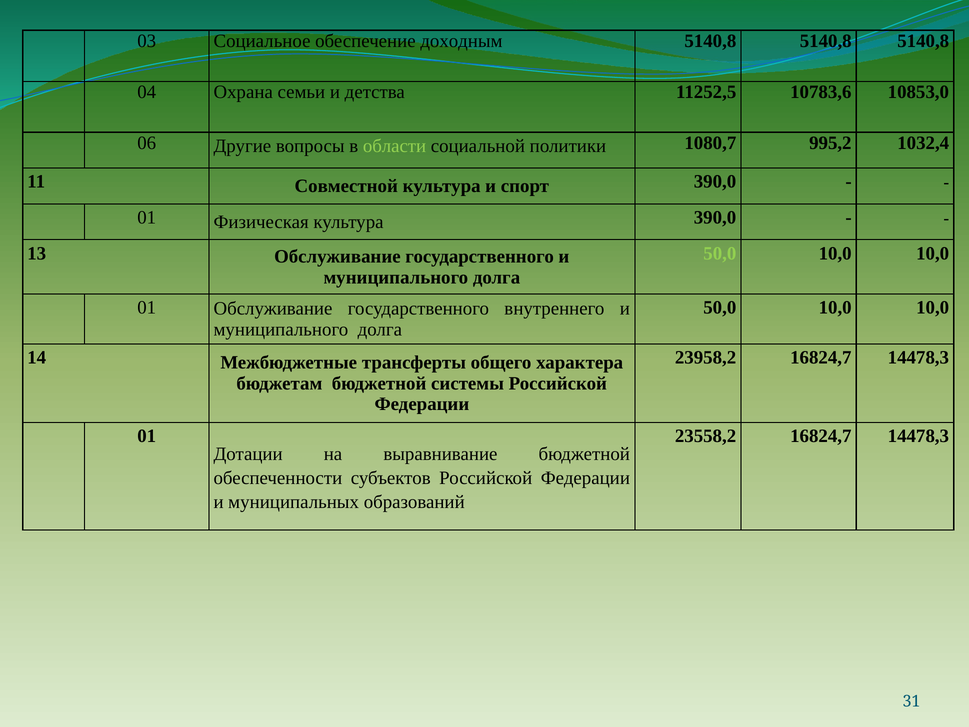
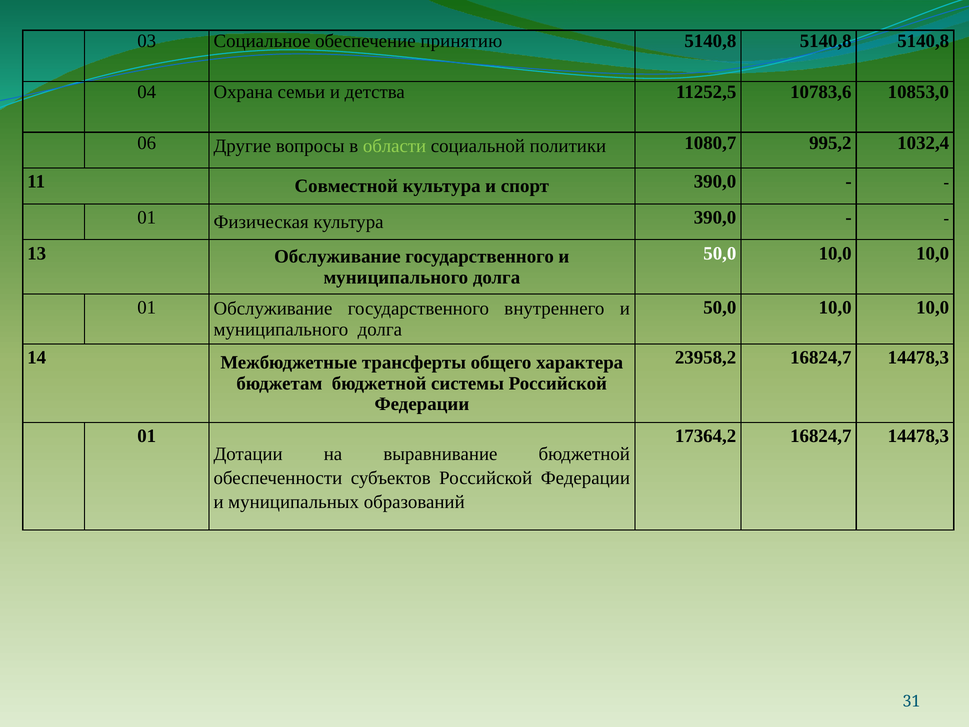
доходным: доходным -> принятию
50,0 at (720, 253) colour: light green -> white
23558,2: 23558,2 -> 17364,2
